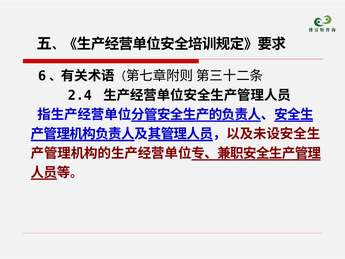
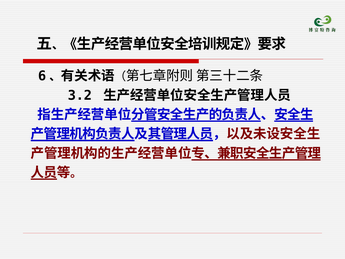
2.4: 2.4 -> 3.2
